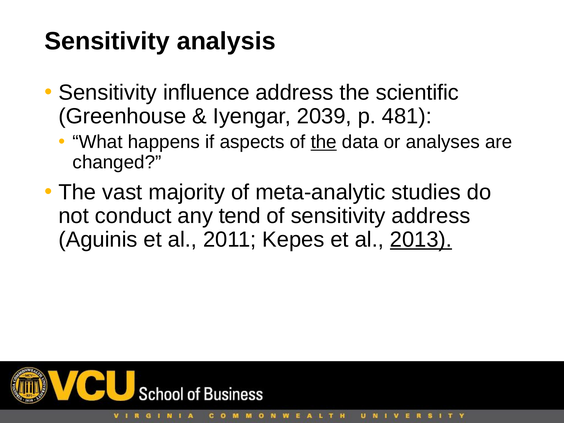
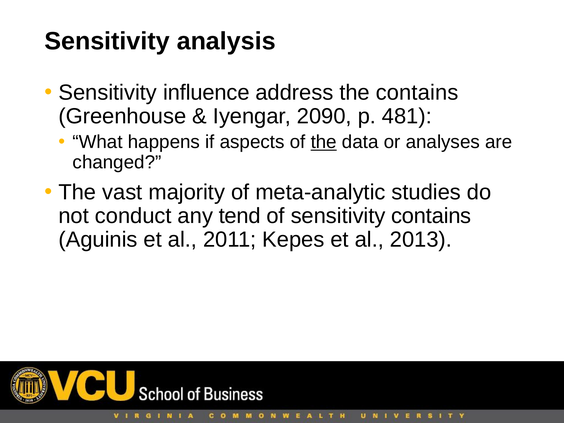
the scientific: scientific -> contains
2039: 2039 -> 2090
sensitivity address: address -> contains
2013 underline: present -> none
